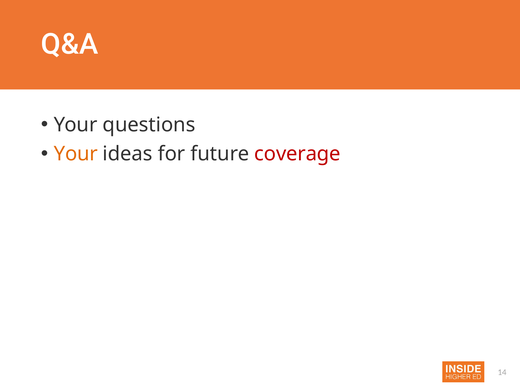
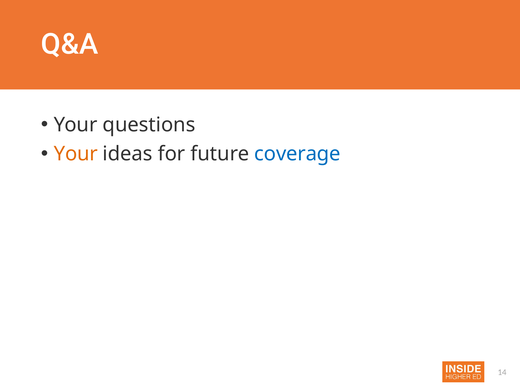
coverage colour: red -> blue
